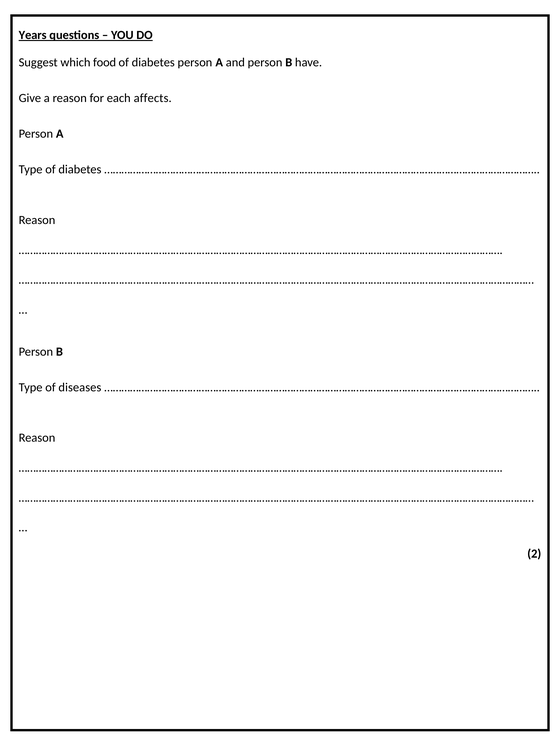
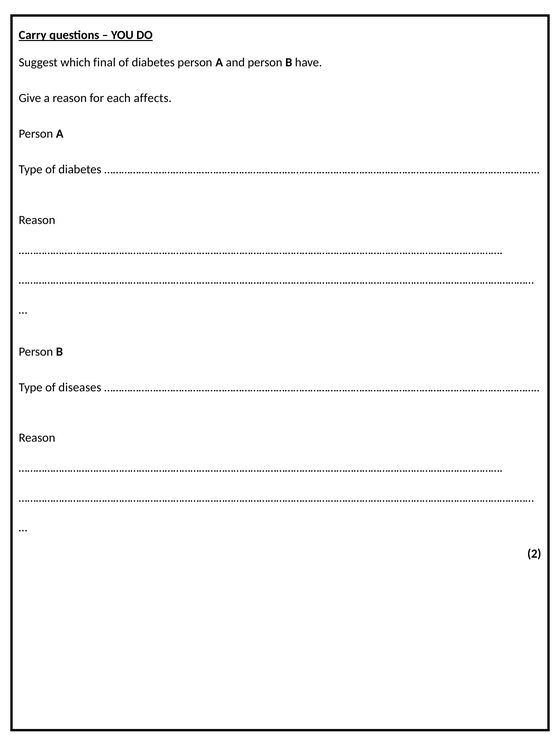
Years: Years -> Carry
food: food -> final
